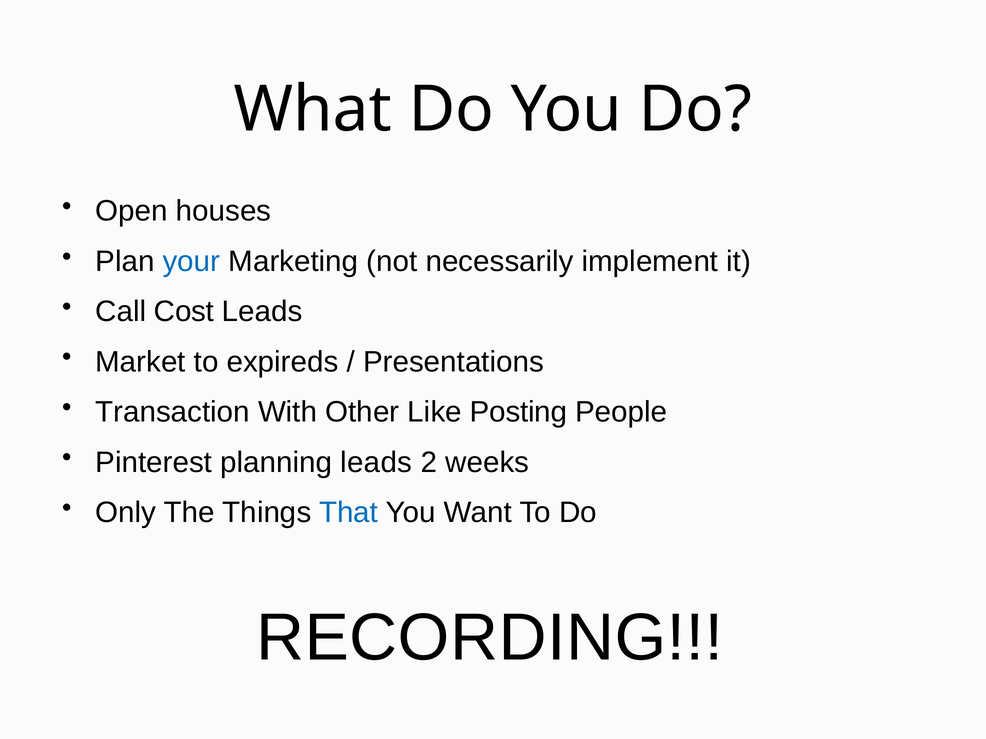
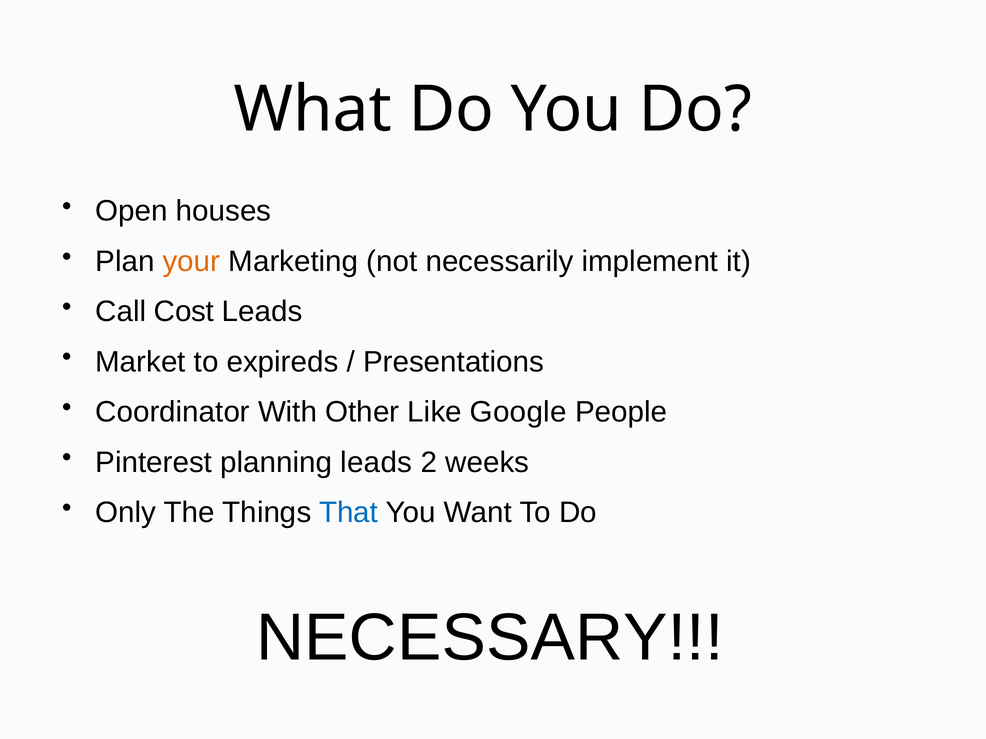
your colour: blue -> orange
Transaction: Transaction -> Coordinator
Posting: Posting -> Google
RECORDING: RECORDING -> NECESSARY
